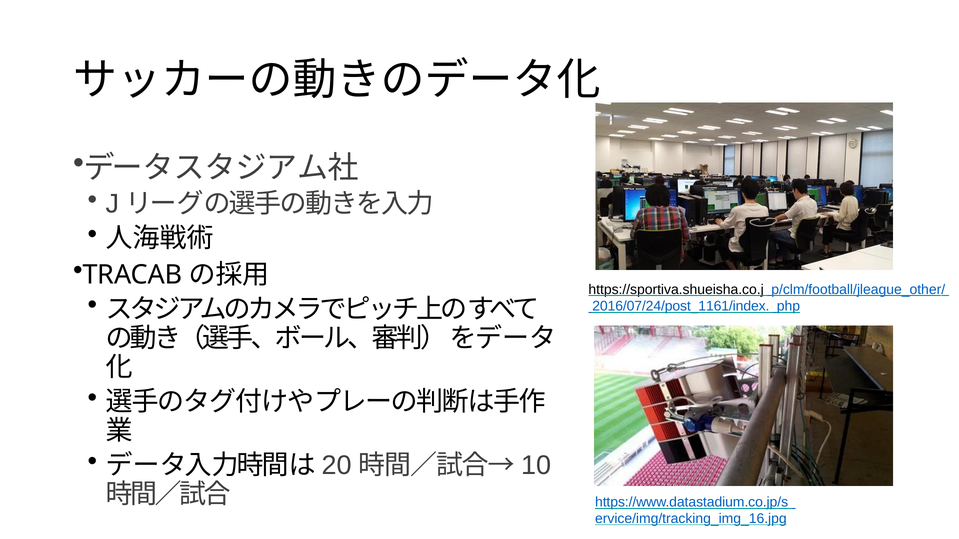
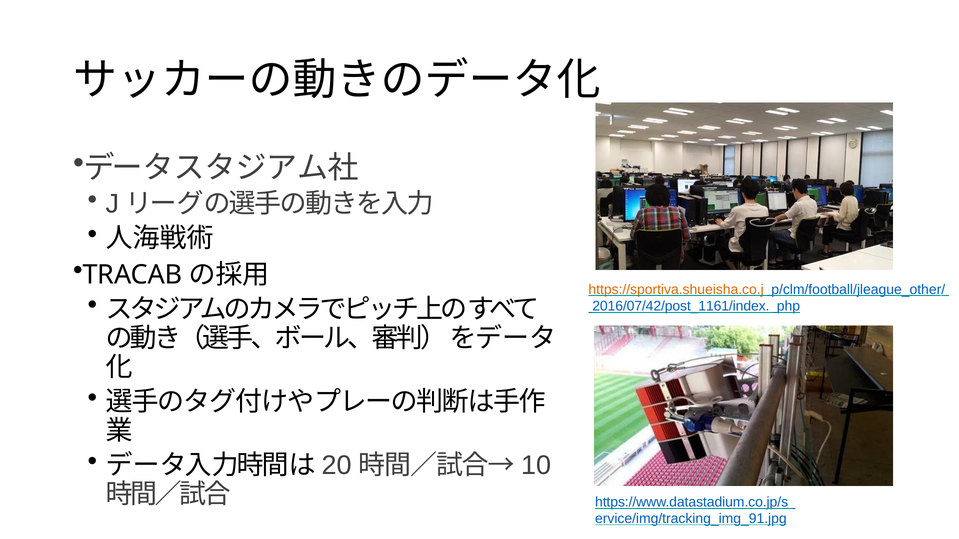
https://sportiva.shueisha.co.j colour: black -> orange
2016/07/24/post_1161/index: 2016/07/24/post_1161/index -> 2016/07/42/post_1161/index
ervice/img/tracking_img_16.jpg: ervice/img/tracking_img_16.jpg -> ervice/img/tracking_img_91.jpg
